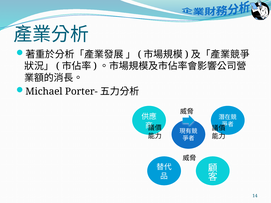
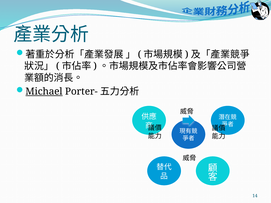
Michael underline: none -> present
